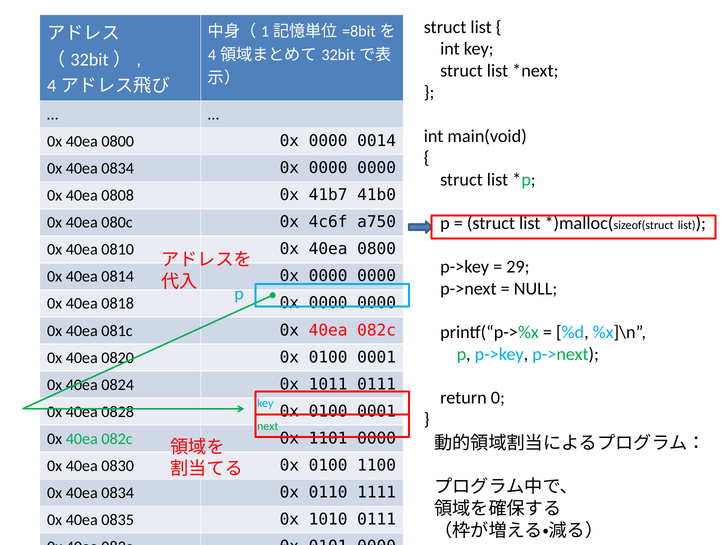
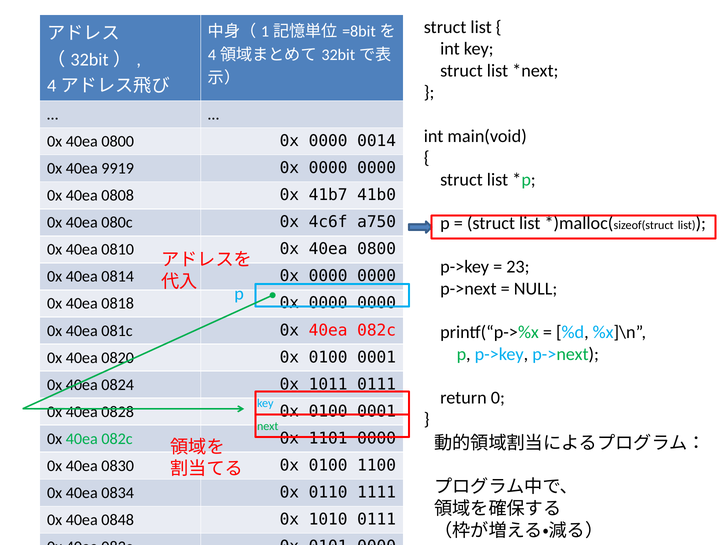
0834 at (118, 169): 0834 -> 9919
29: 29 -> 23
0835: 0835 -> 0848
